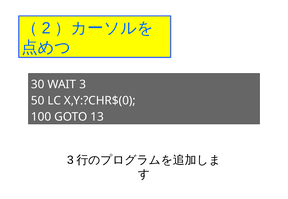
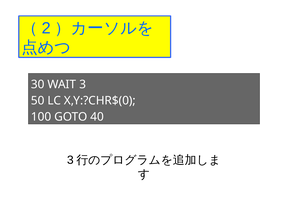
13: 13 -> 40
